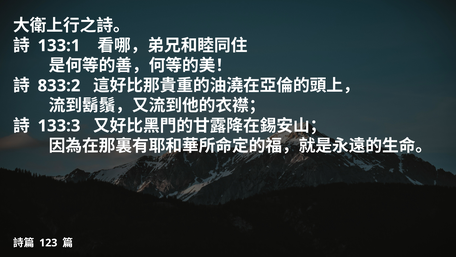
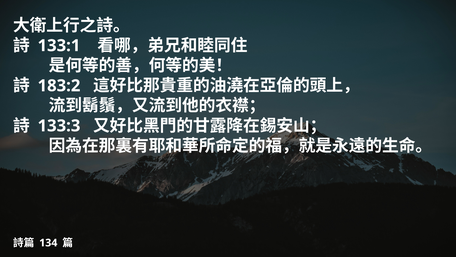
833:2: 833:2 -> 183:2
123: 123 -> 134
